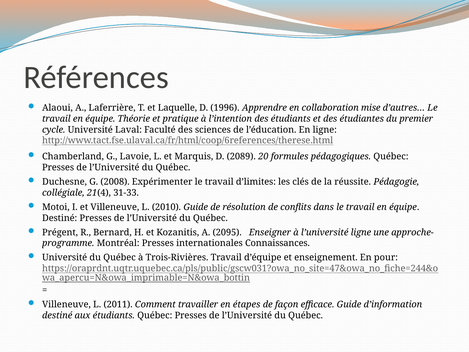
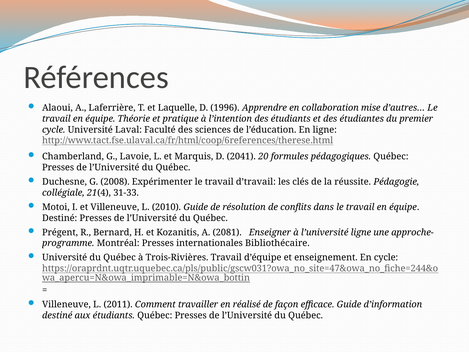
2089: 2089 -> 2041
d’limites: d’limites -> d’travail
2095: 2095 -> 2081
Connaissances: Connaissances -> Bibliothécaire
En pour: pour -> cycle
étapes: étapes -> réalisé
